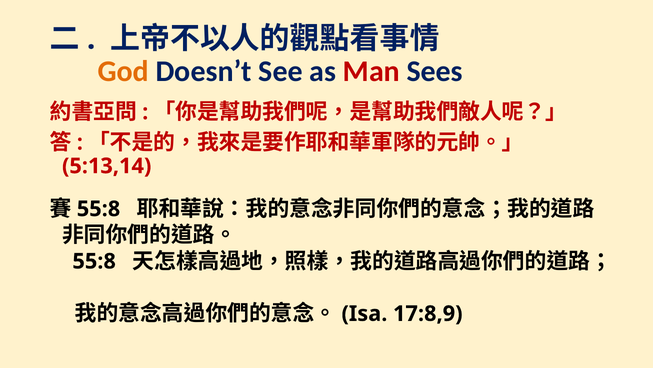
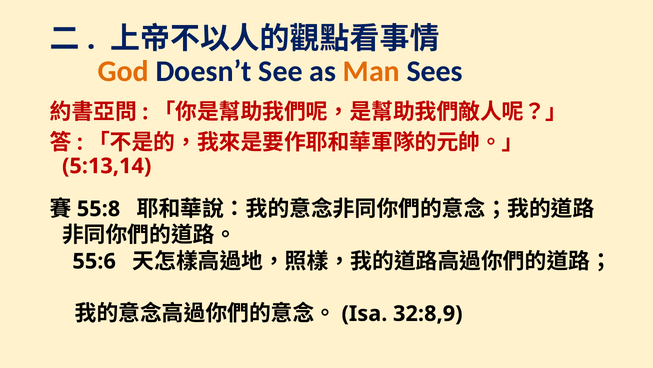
Man colour: red -> orange
55:8 at (94, 261): 55:8 -> 55:6
17:8,9: 17:8,9 -> 32:8,9
